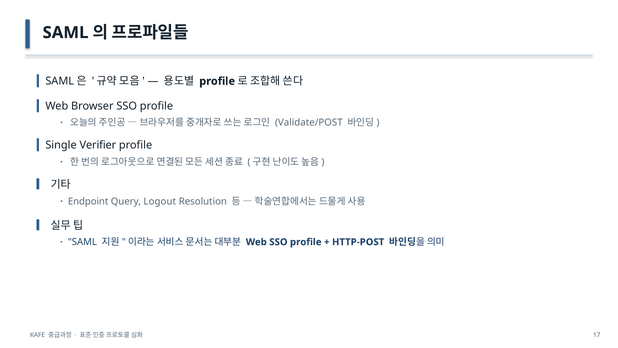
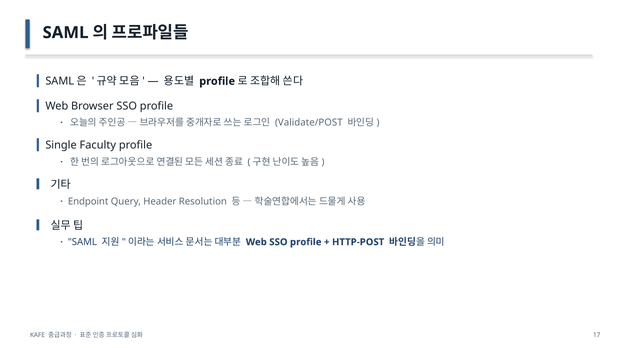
Verifier: Verifier -> Faculty
Logout: Logout -> Header
